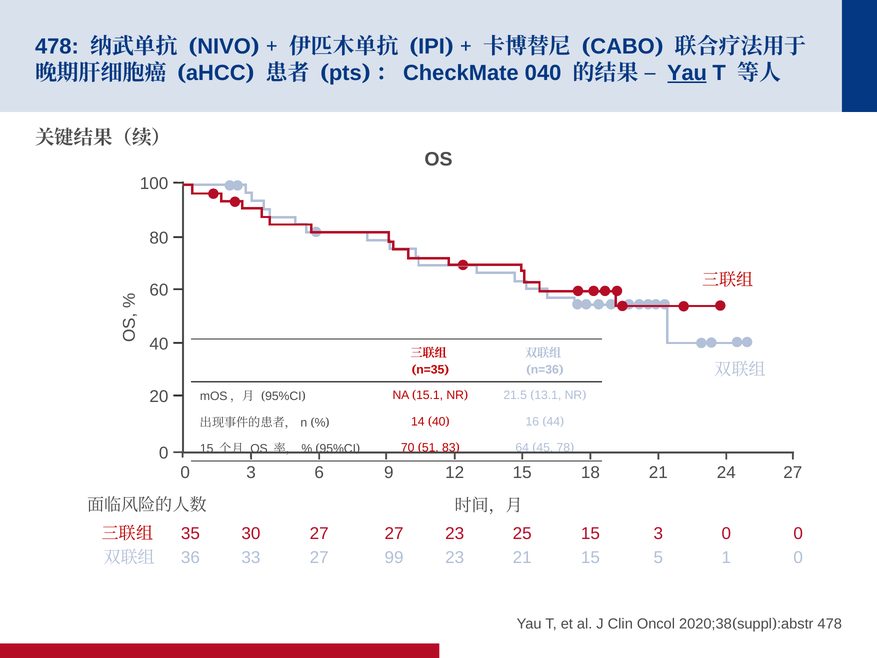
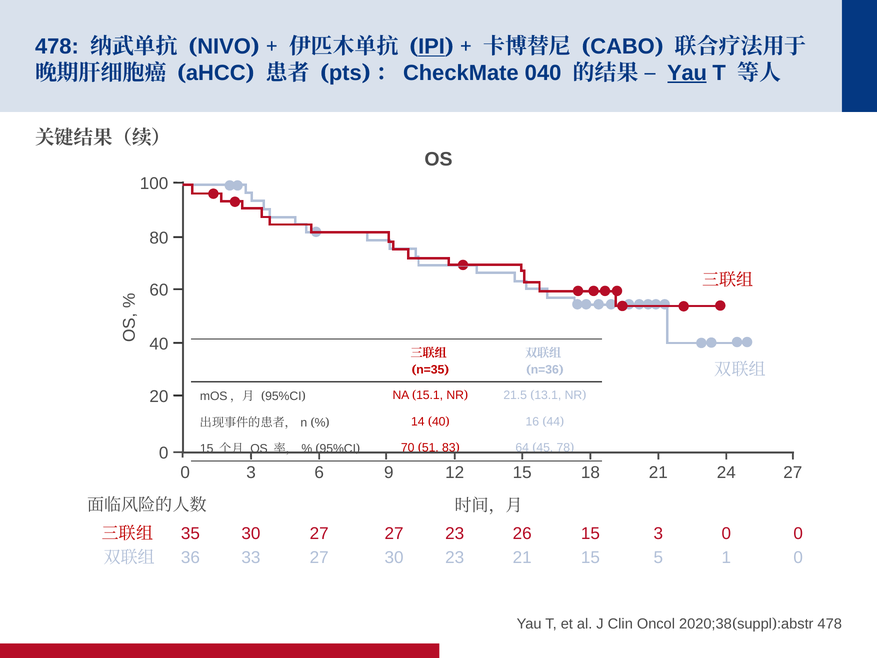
IPI underline: none -> present
25: 25 -> 26
36 99: 99 -> 30
